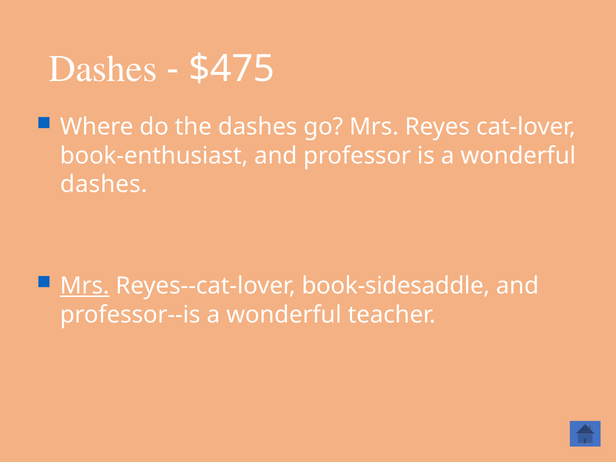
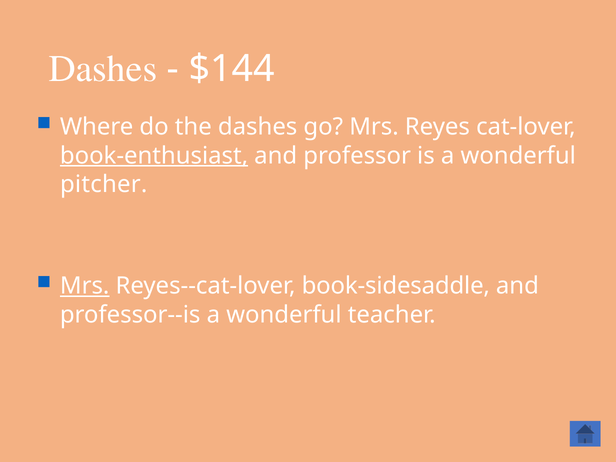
$475: $475 -> $144
book-enthusiast underline: none -> present
dashes at (104, 184): dashes -> pitcher
